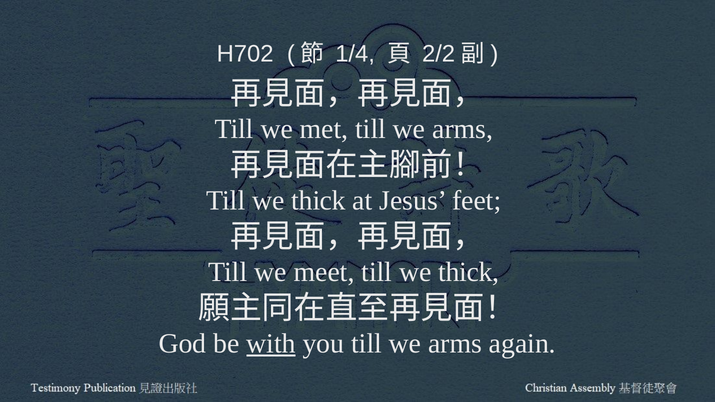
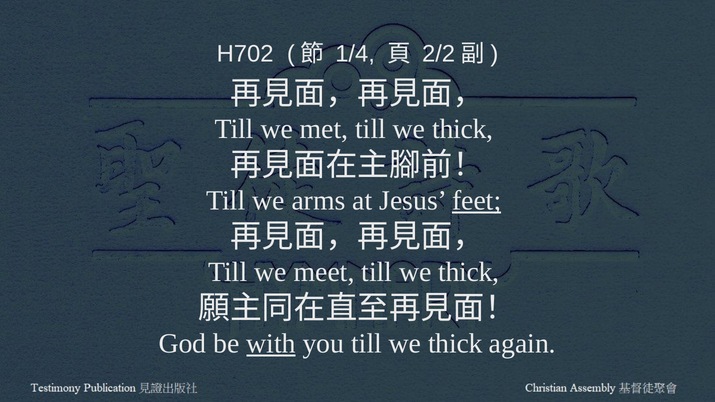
met till we arms: arms -> thick
thick at (319, 201): thick -> arms
feet underline: none -> present
you till we arms: arms -> thick
